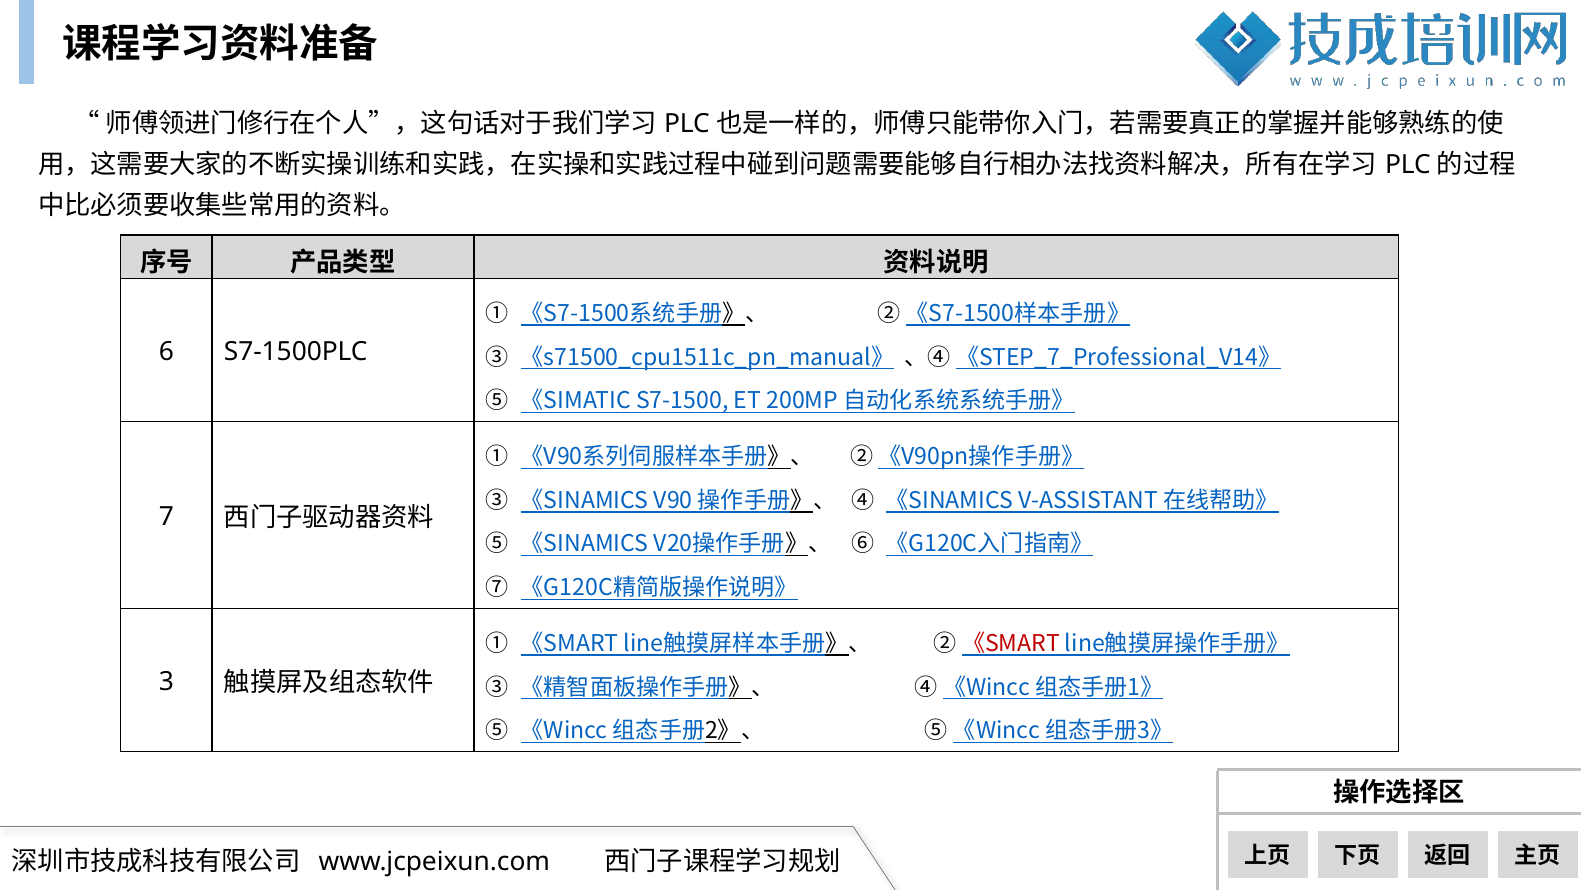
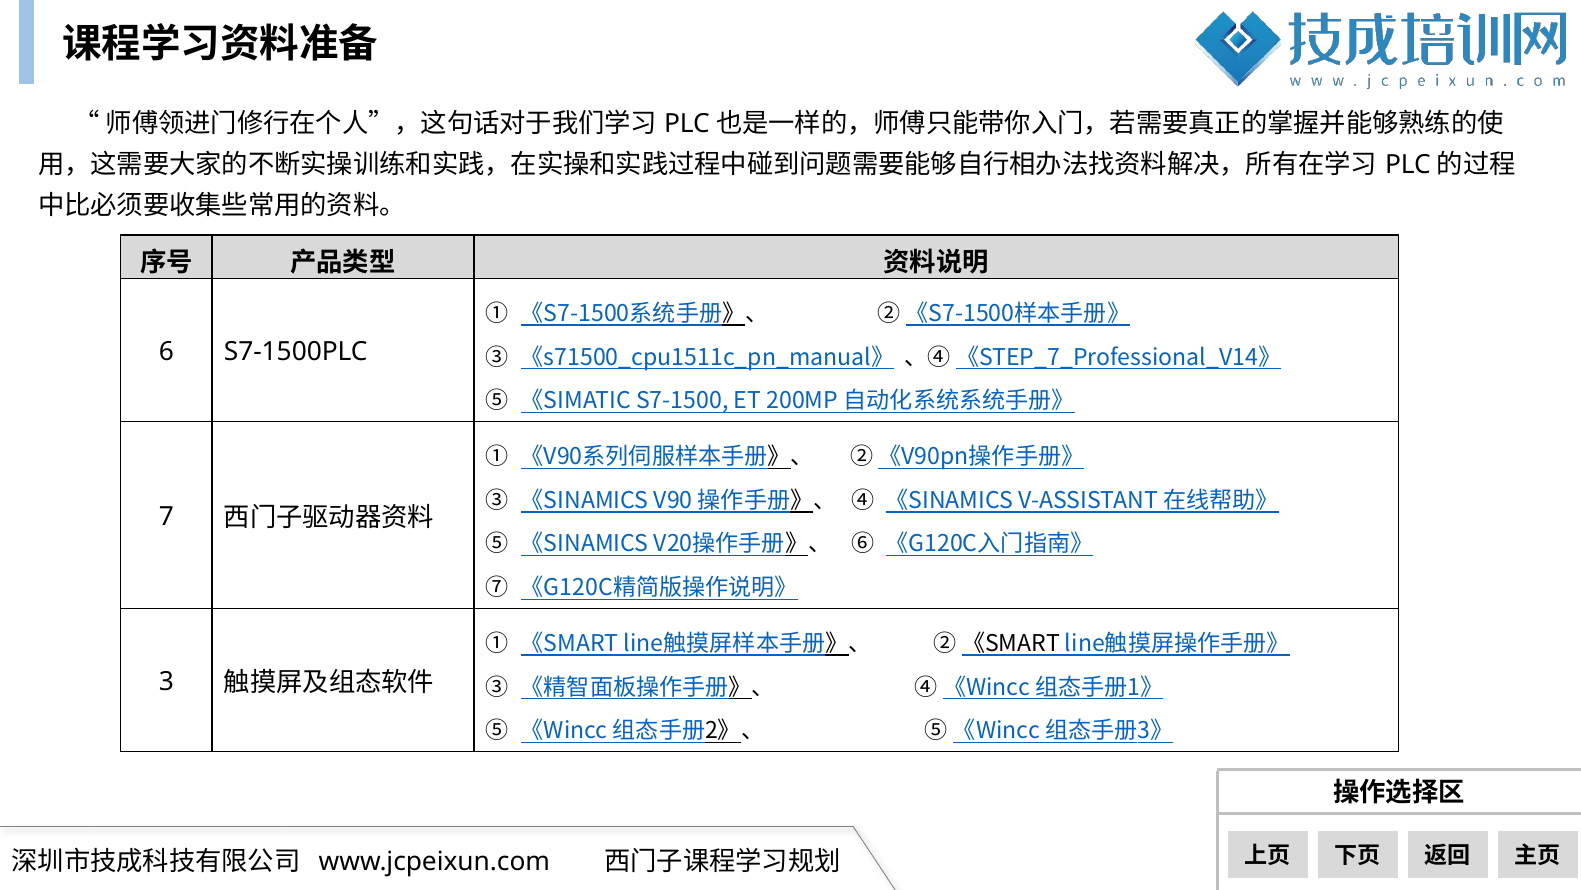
《SMART at (1011, 643) colour: red -> black
